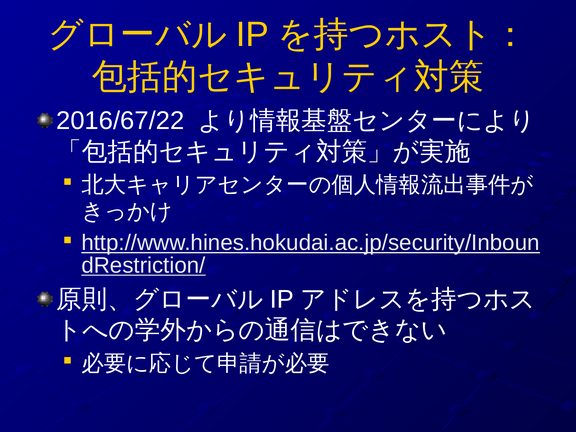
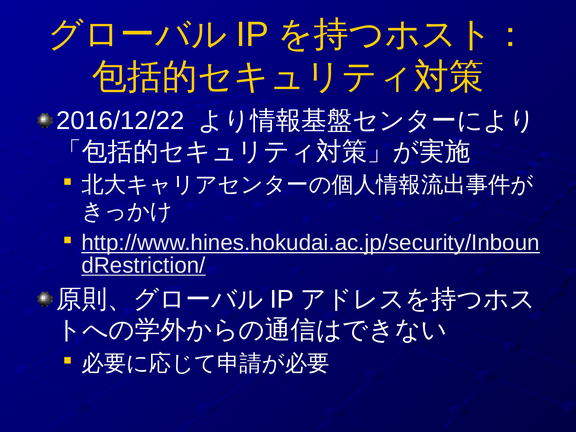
2016/67/22: 2016/67/22 -> 2016/12/22
